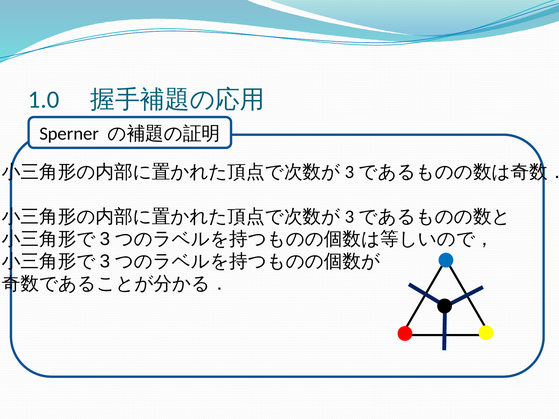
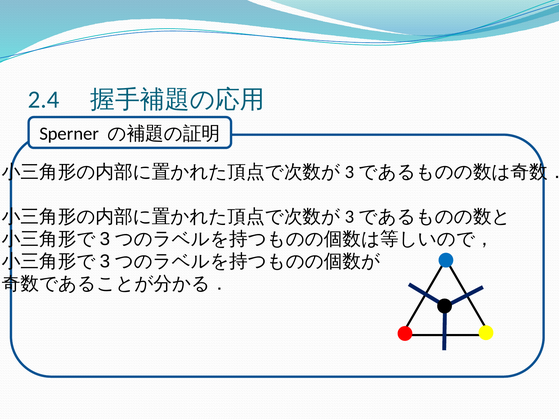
1.0: 1.0 -> 2.4
